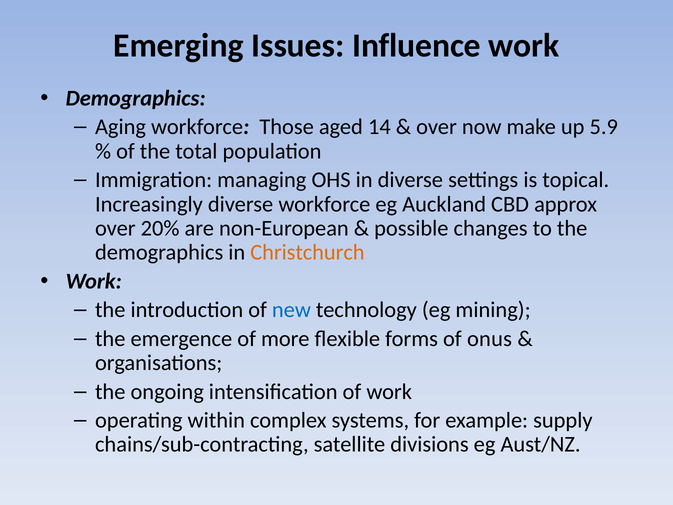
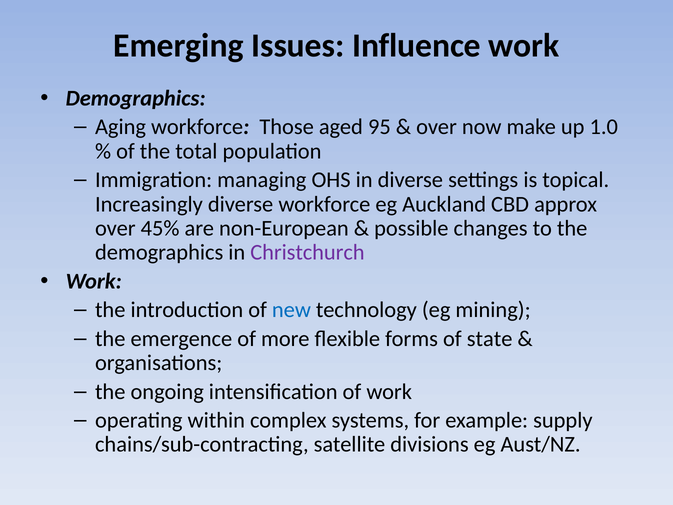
14: 14 -> 95
5.9: 5.9 -> 1.0
20%: 20% -> 45%
Christchurch colour: orange -> purple
onus: onus -> state
